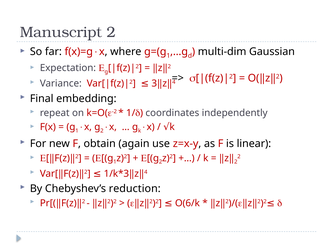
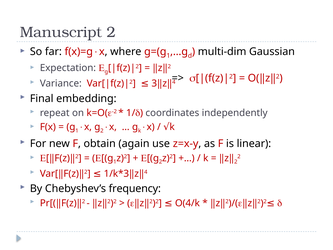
reduction: reduction -> frequency
O(6/k: O(6/k -> O(4/k
